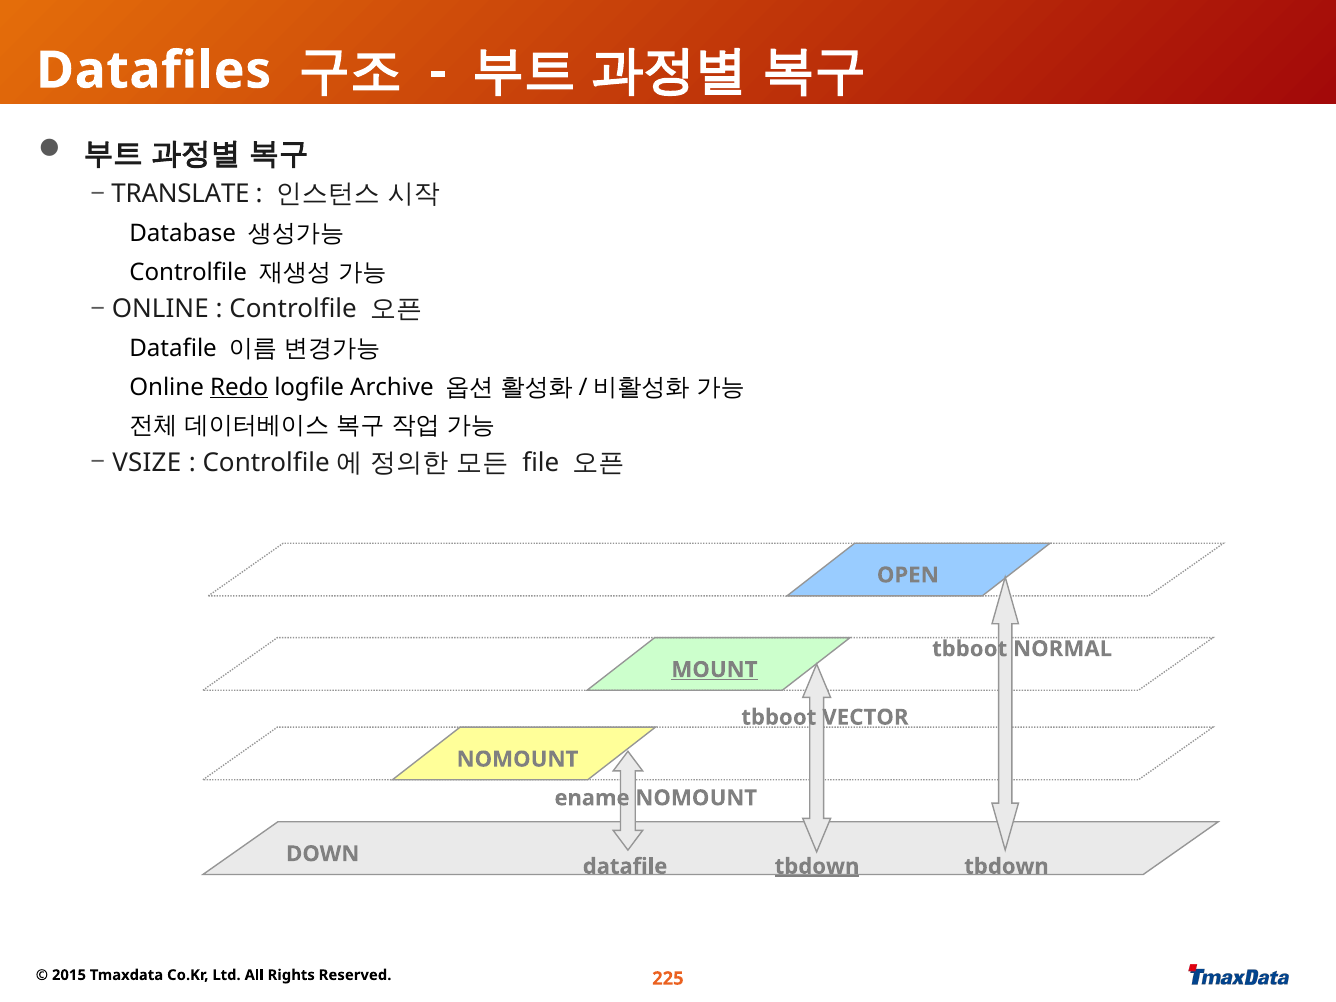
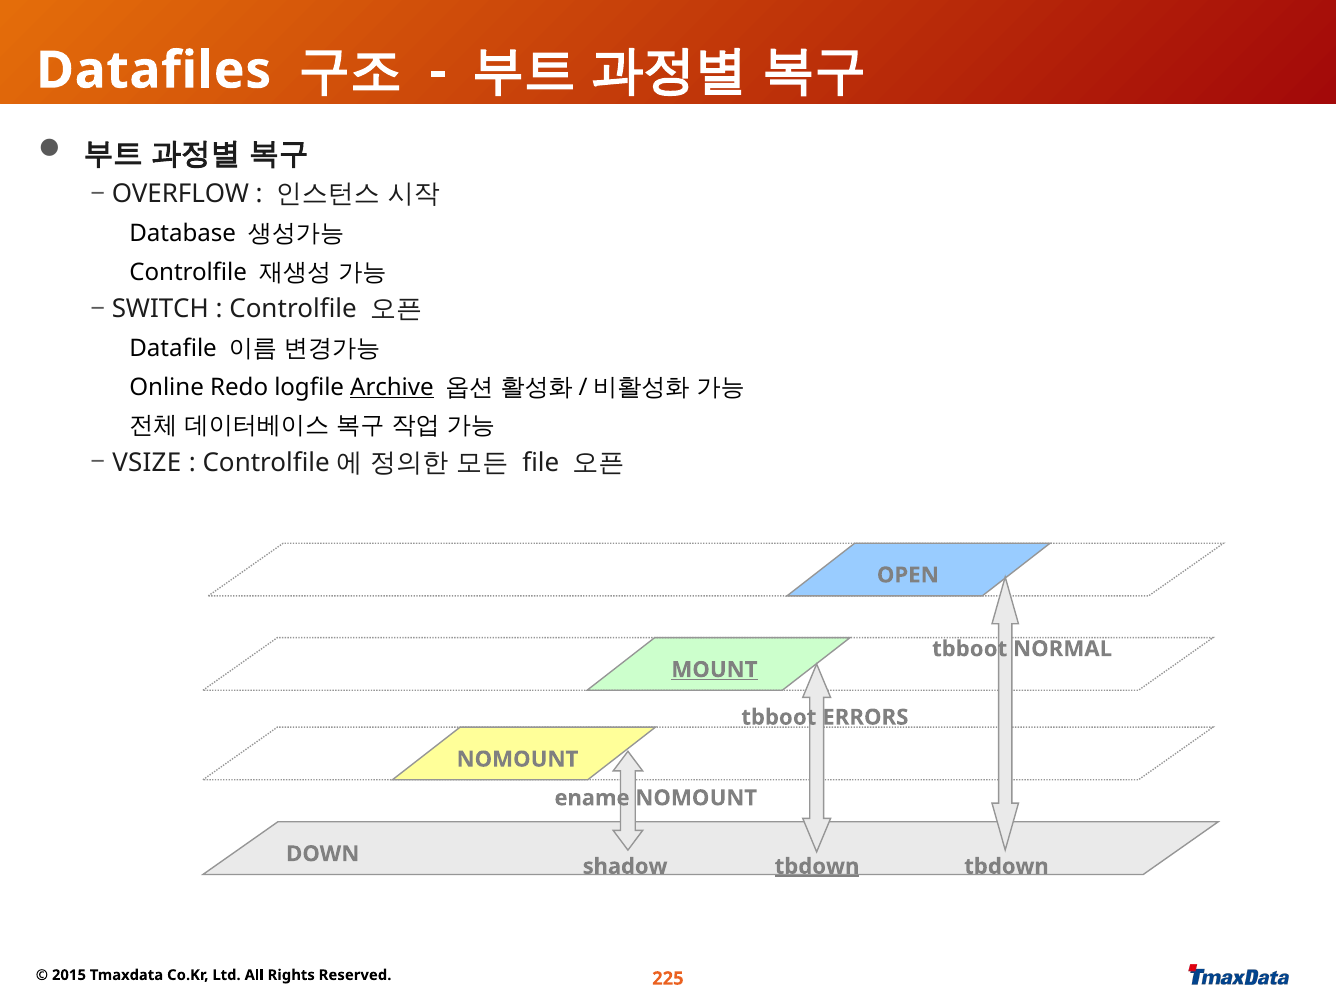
TRANSLATE: TRANSLATE -> OVERFLOW
ONLINE at (160, 309): ONLINE -> SWITCH
Redo underline: present -> none
Archive underline: none -> present
VECTOR: VECTOR -> ERRORS
datafile at (625, 866): datafile -> shadow
